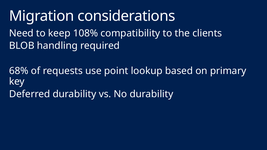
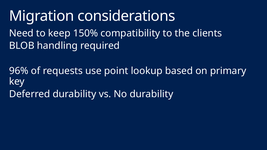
108%: 108% -> 150%
68%: 68% -> 96%
